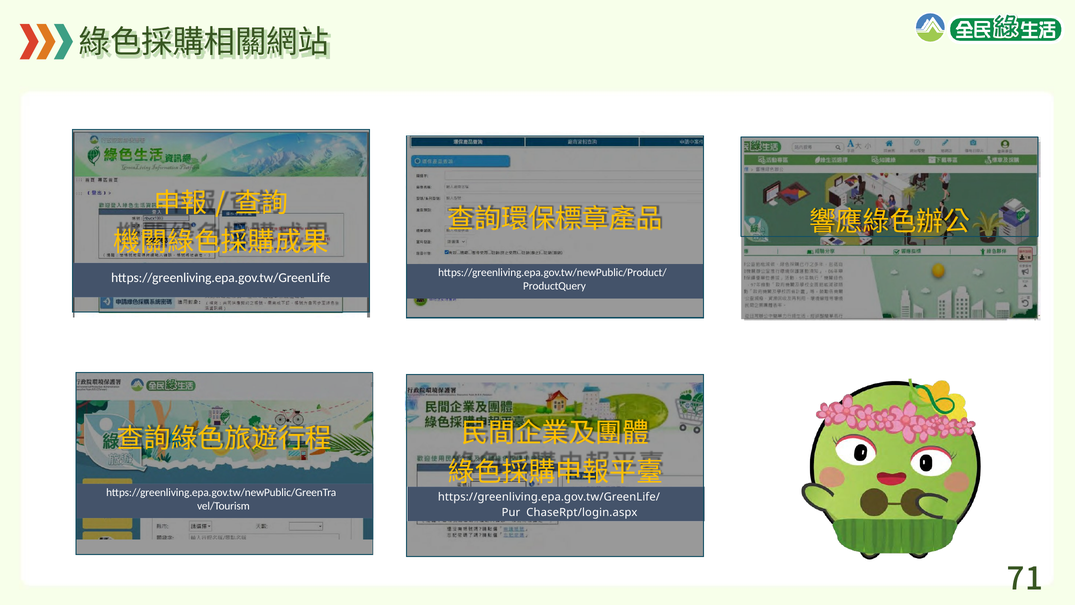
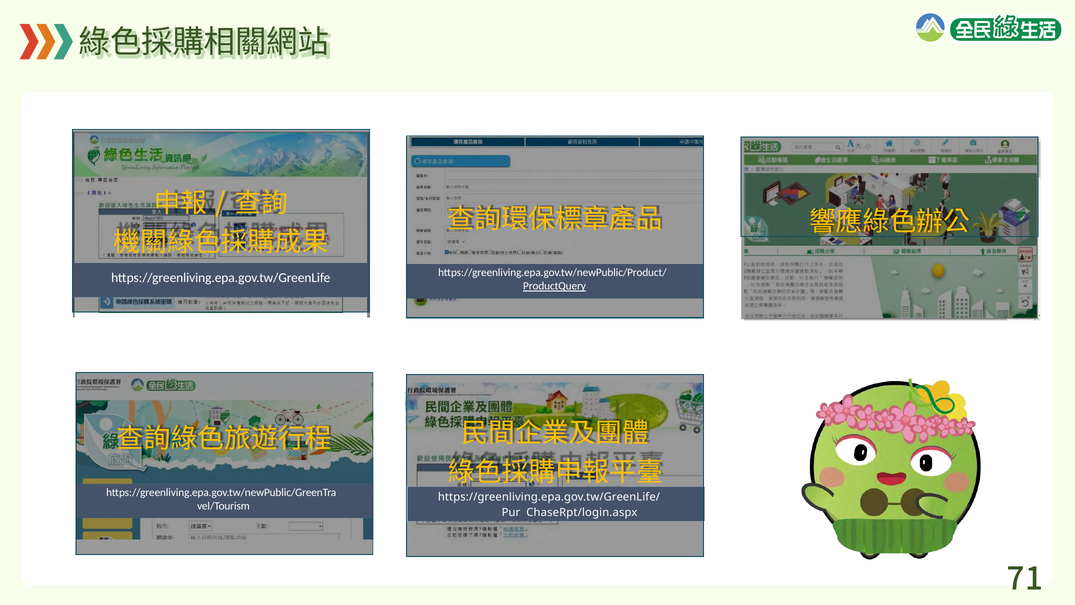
ProductQuery underline: none -> present
